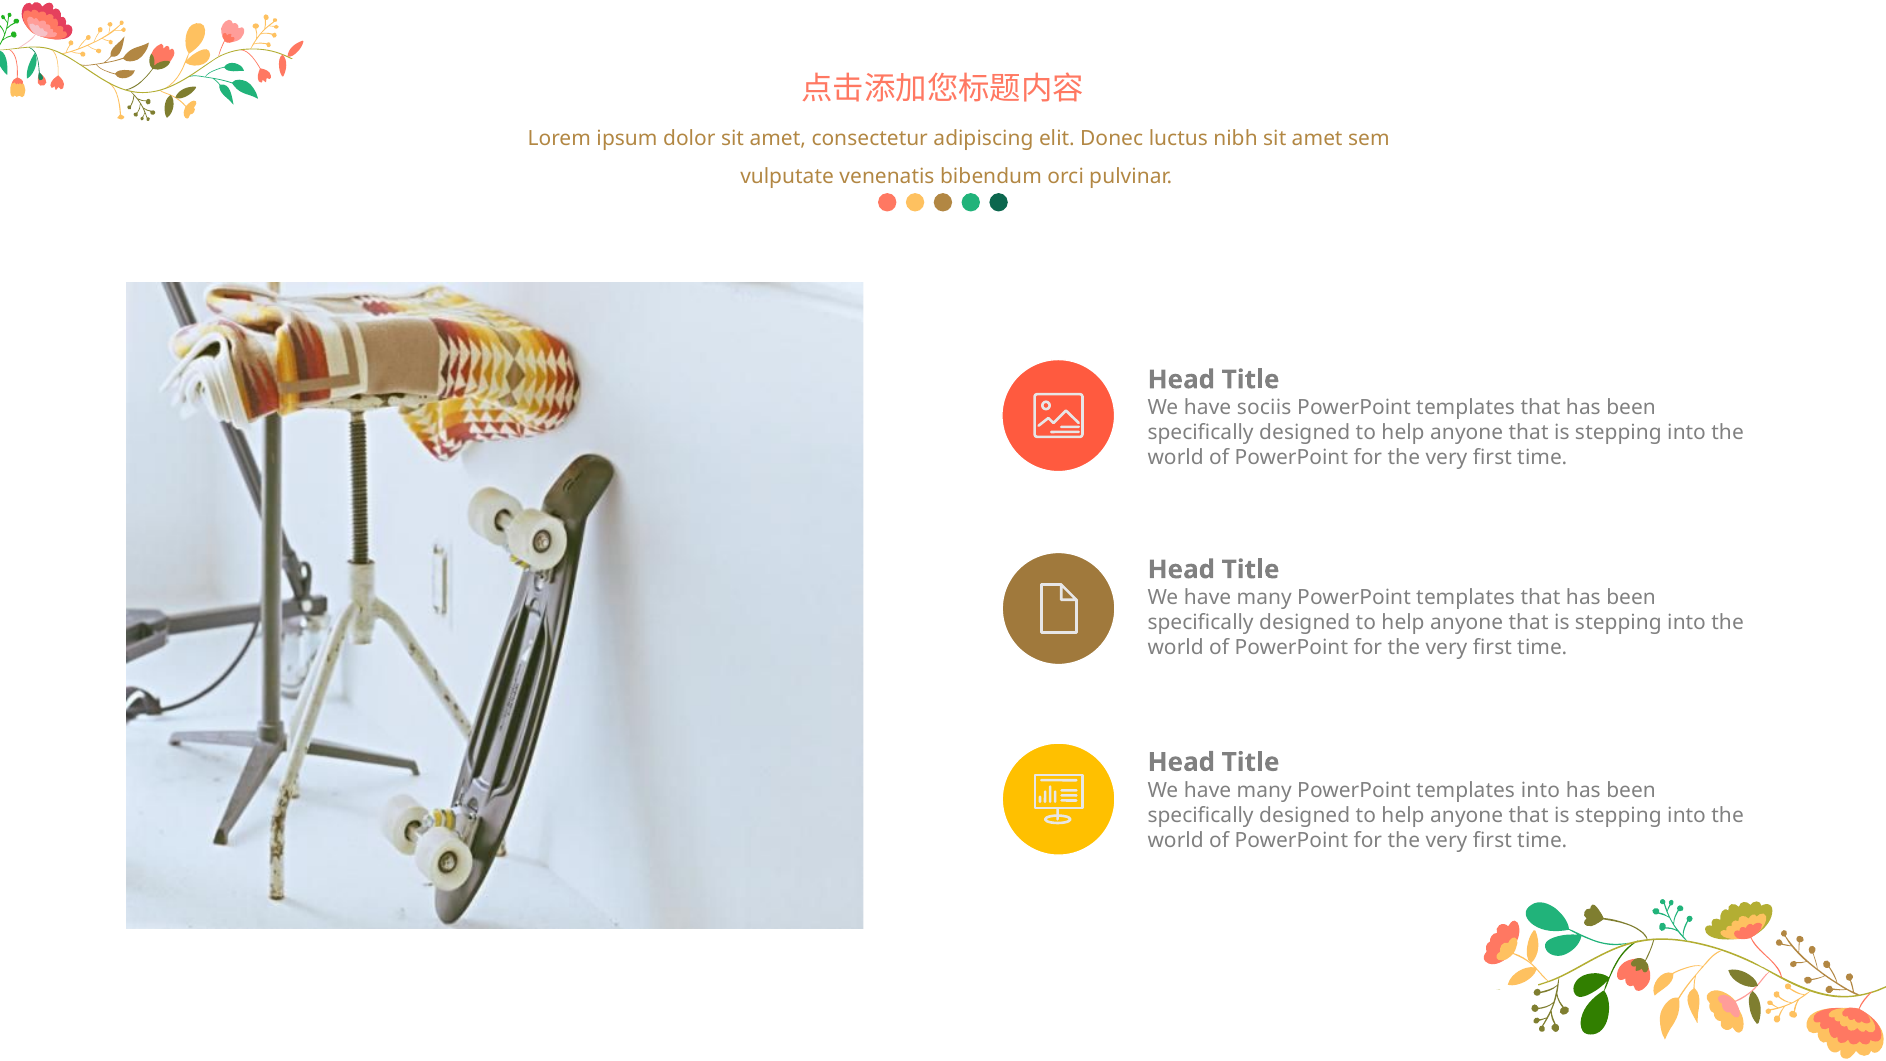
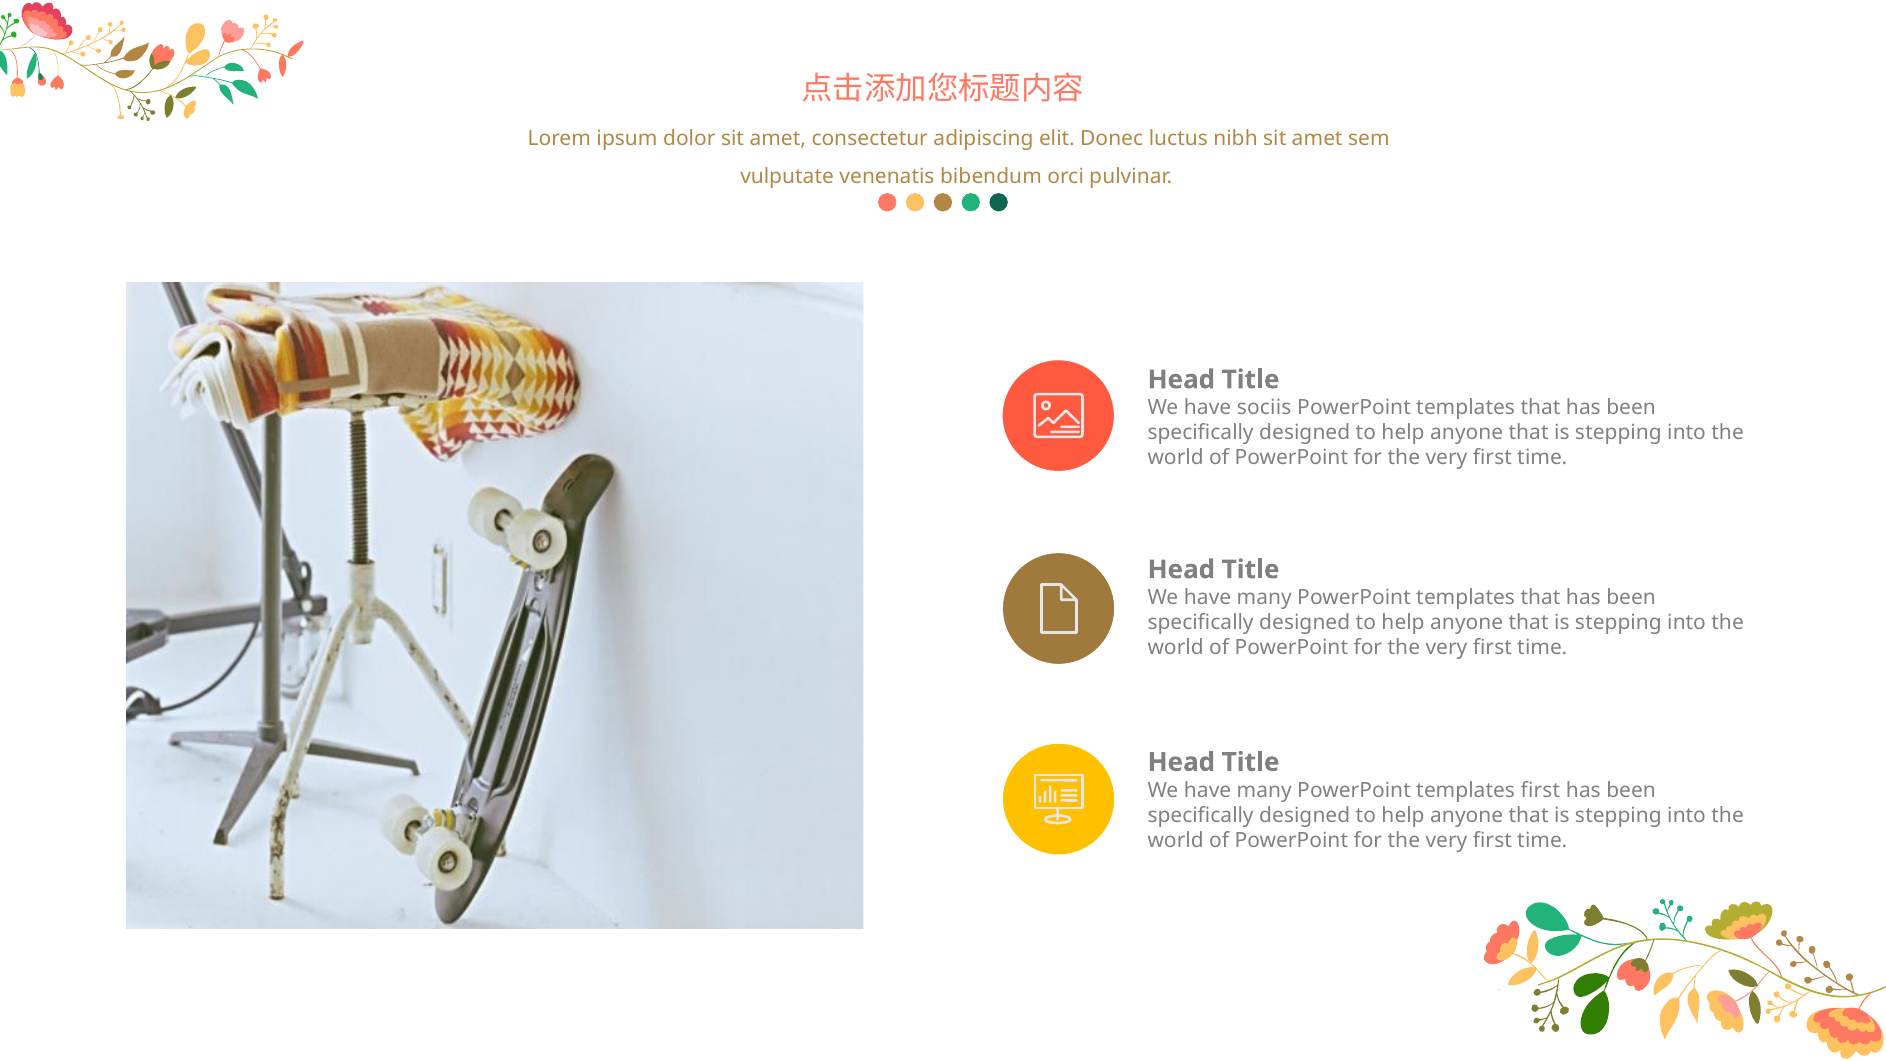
templates into: into -> first
